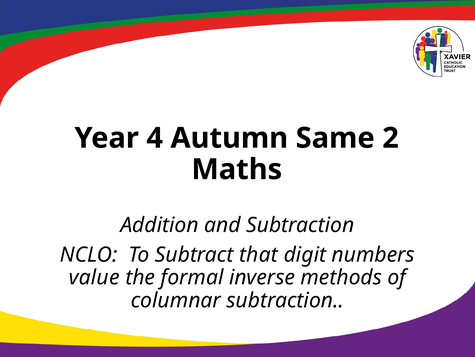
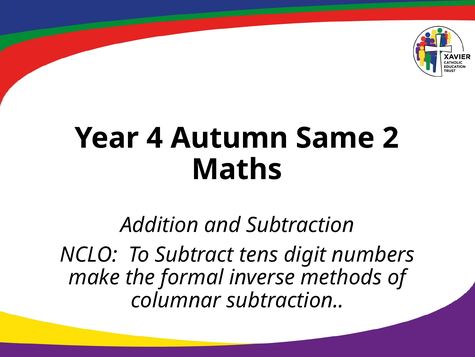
that: that -> tens
value: value -> make
